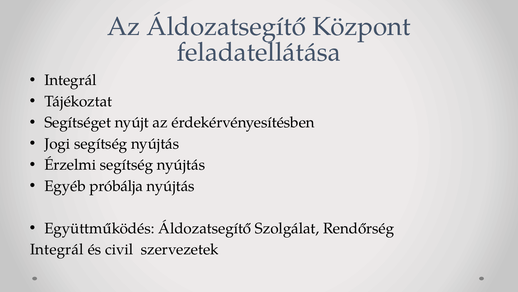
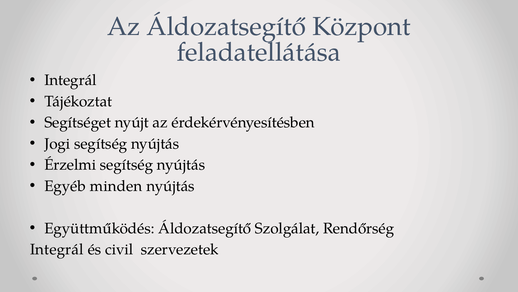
próbálja: próbálja -> minden
